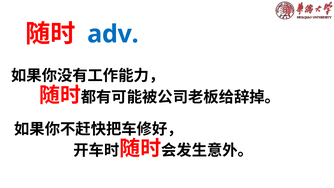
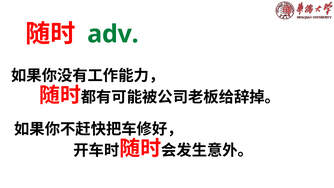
adv colour: blue -> green
